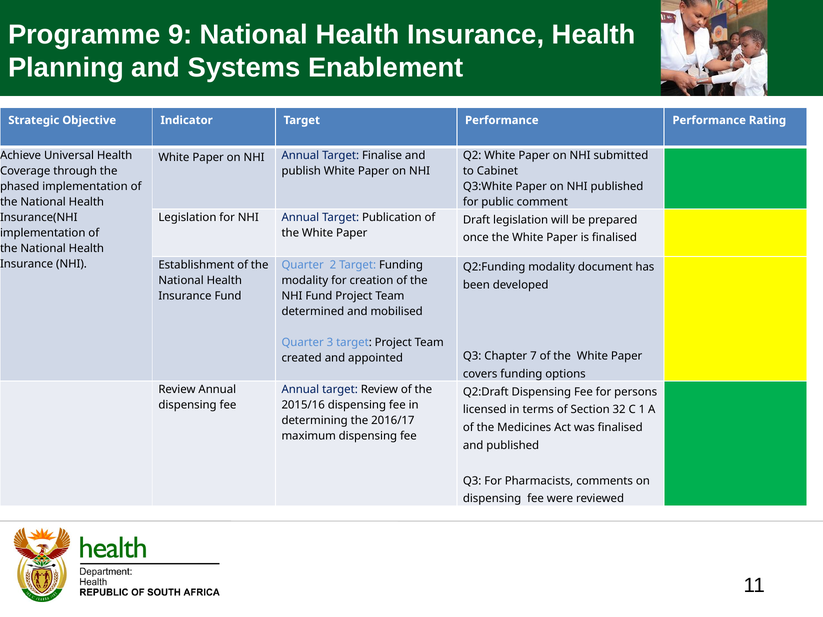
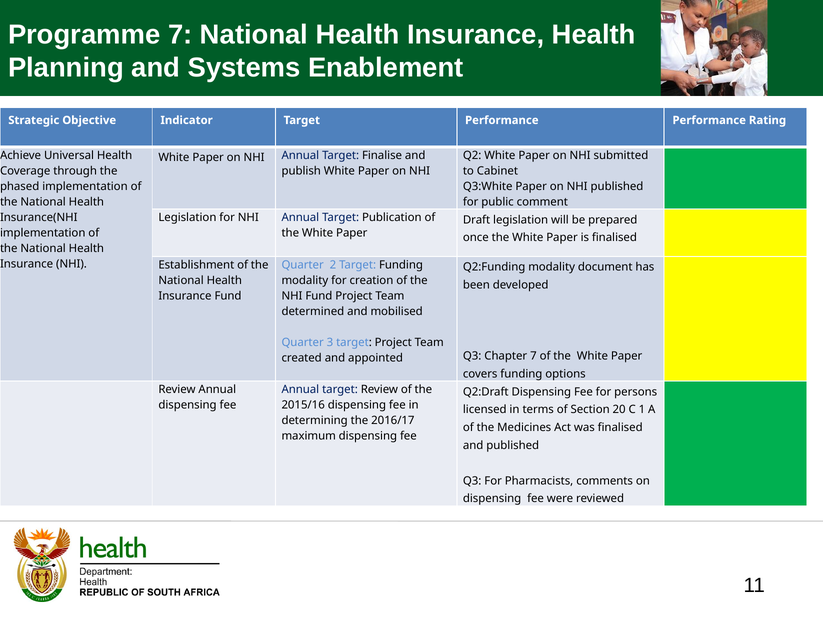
Programme 9: 9 -> 7
32: 32 -> 20
